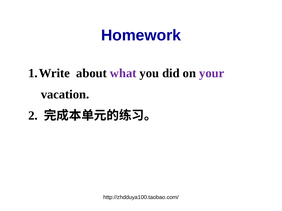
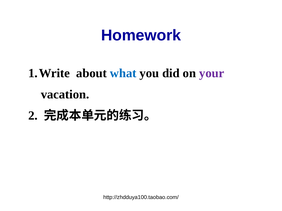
what colour: purple -> blue
